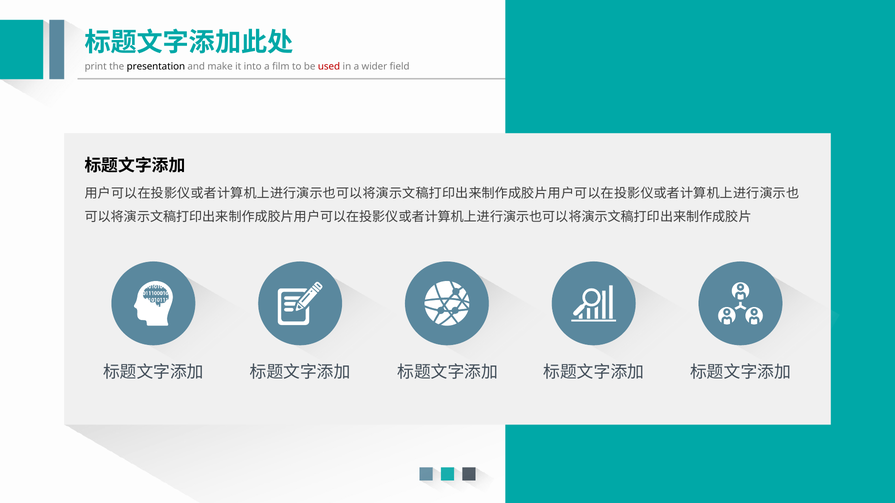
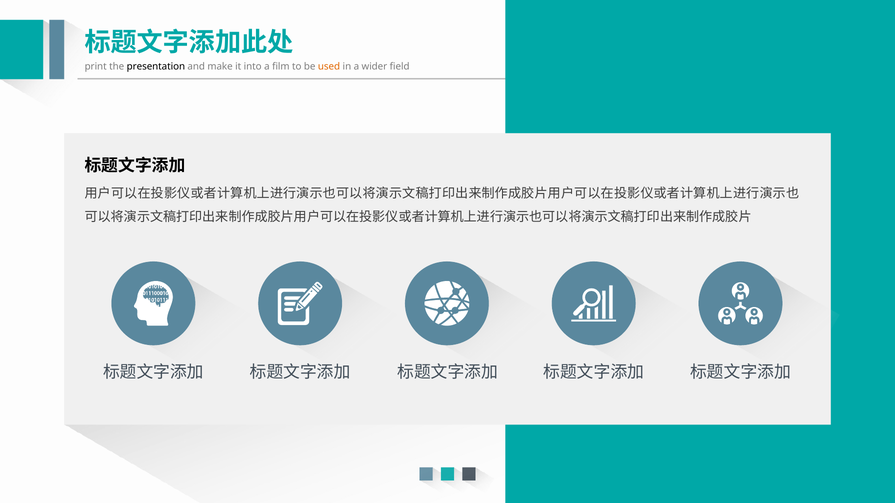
used colour: red -> orange
